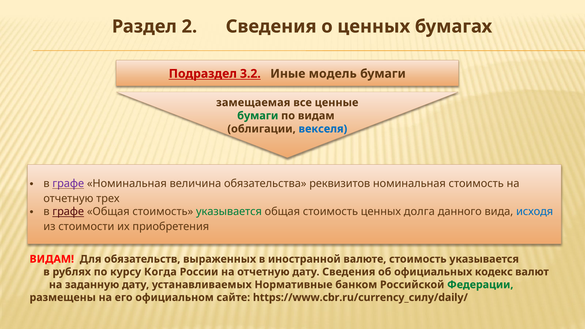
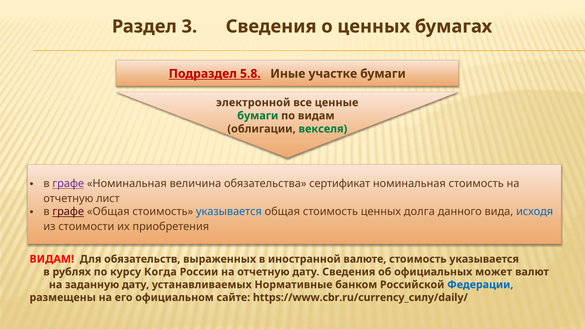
2: 2 -> 3
3.2: 3.2 -> 5.8
модель: модель -> участке
замещаемая: замещаемая -> электронной
векселя colour: blue -> green
реквизитов: реквизитов -> сертификат
трех: трех -> лист
указывается at (229, 212) colour: green -> blue
кодекс: кодекс -> может
Федерации colour: green -> blue
